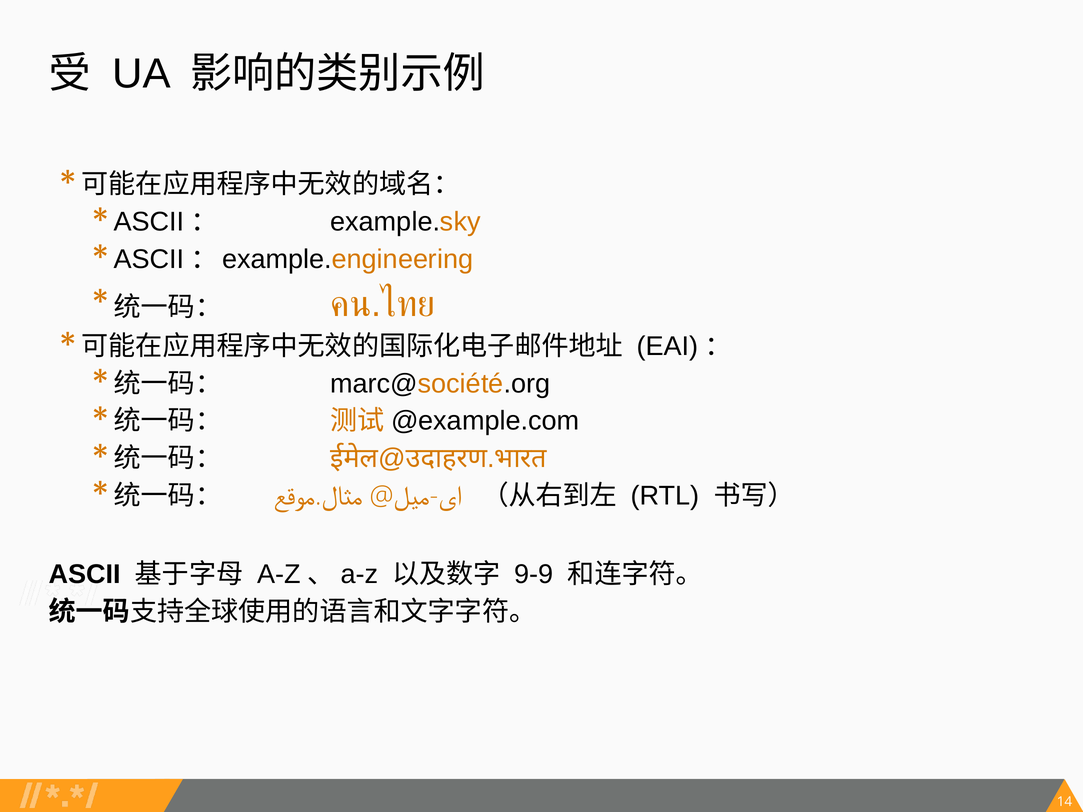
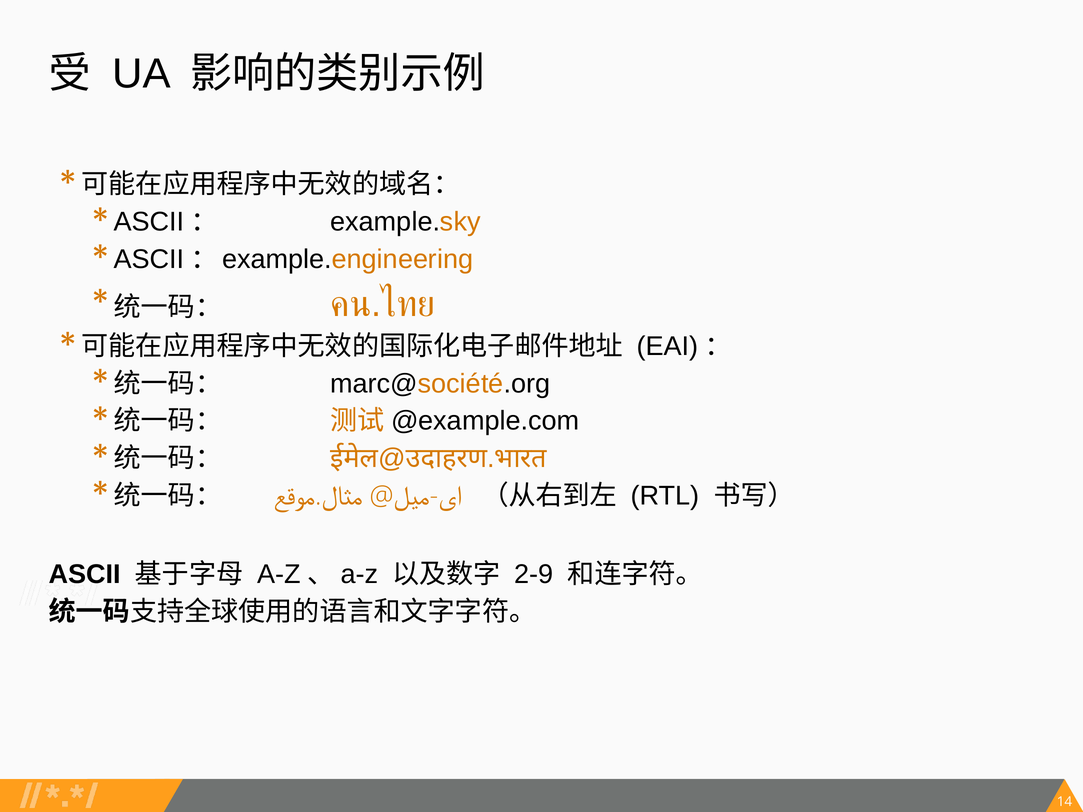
9-9: 9-9 -> 2-9
